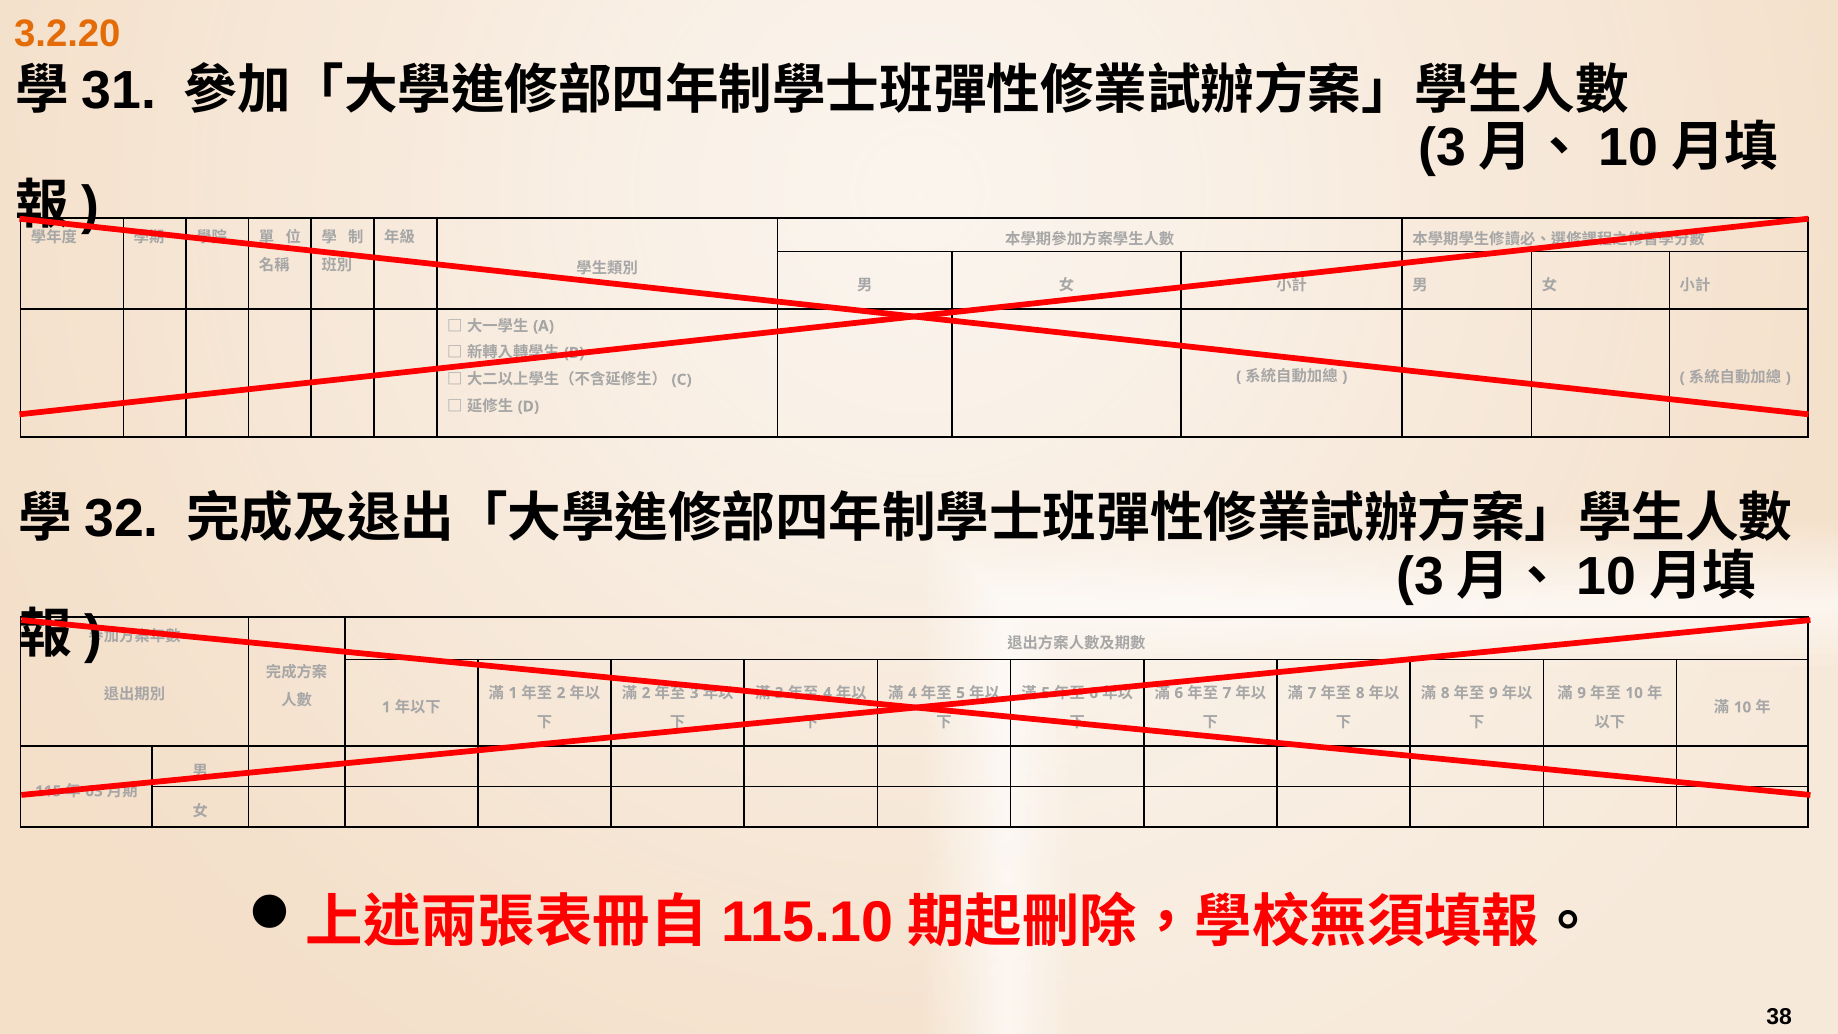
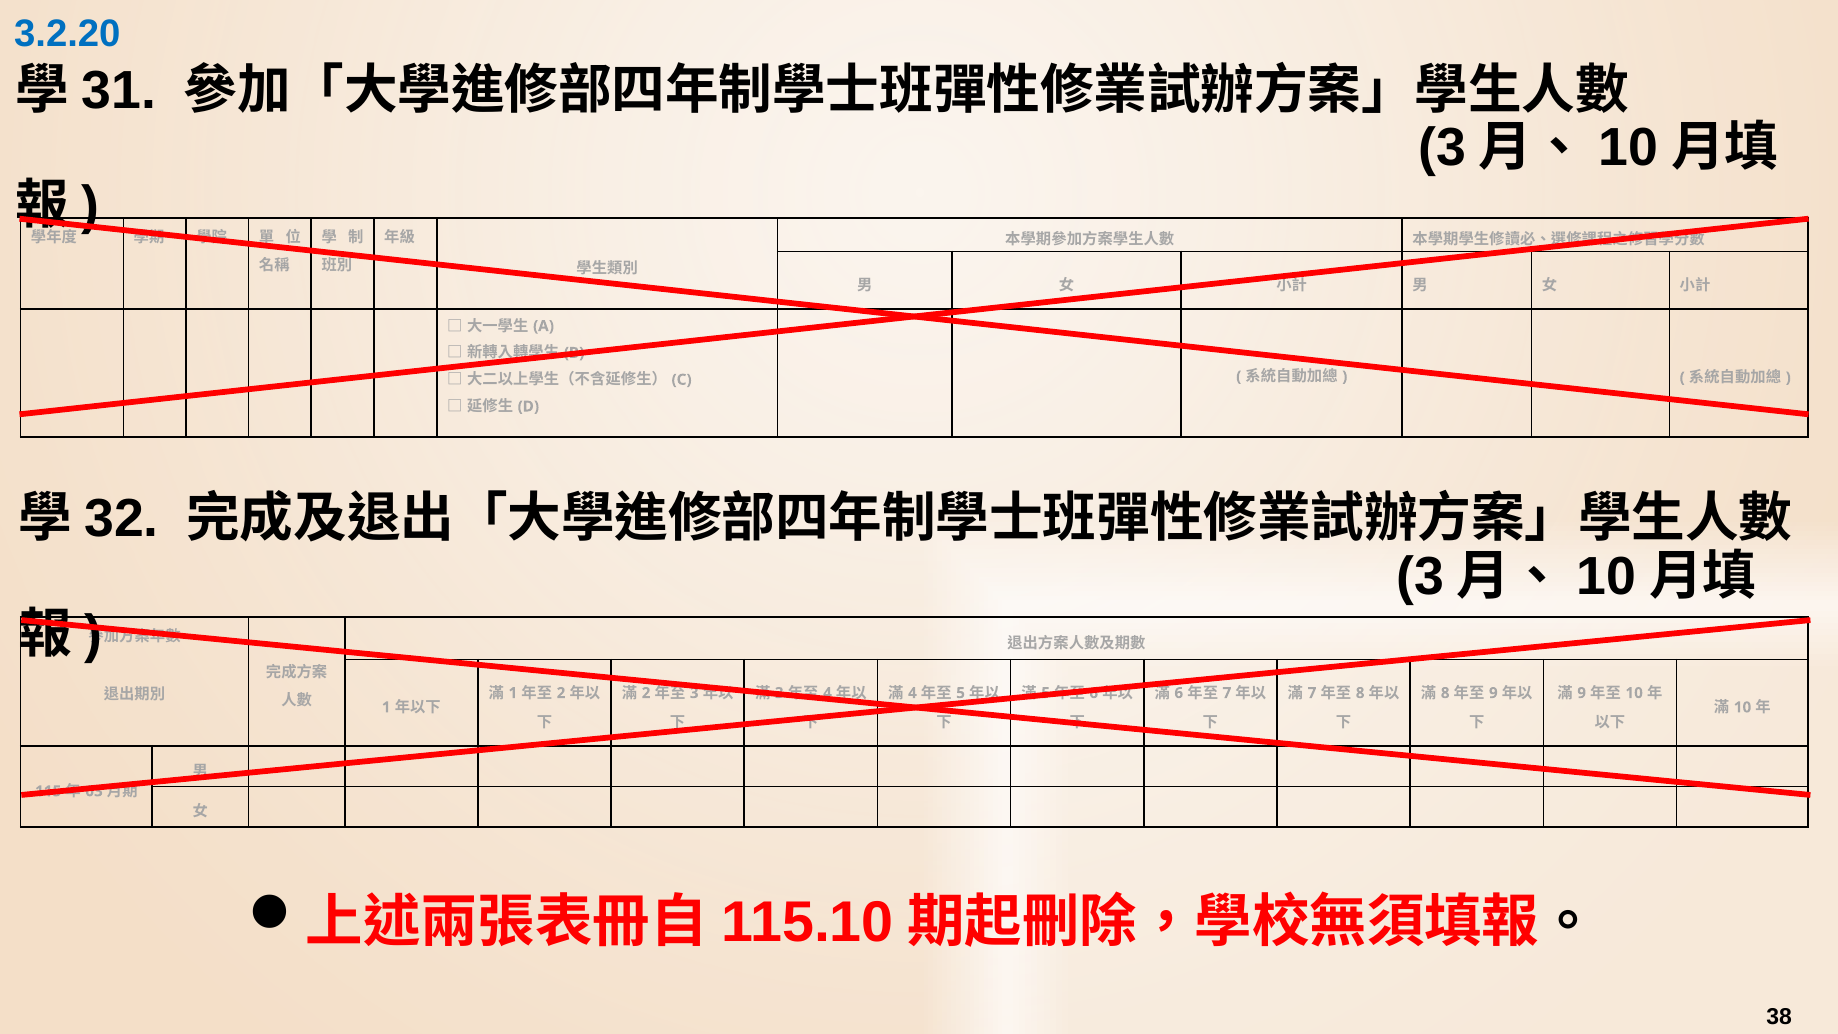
3.2.20 colour: orange -> blue
